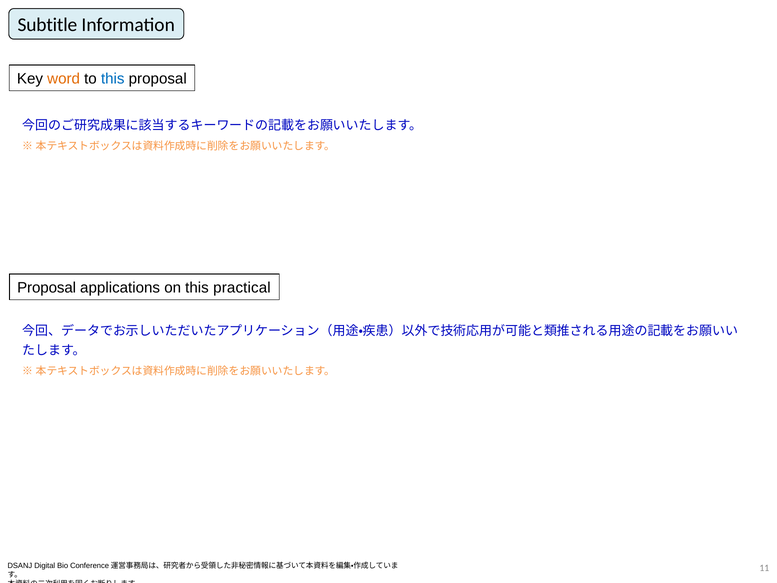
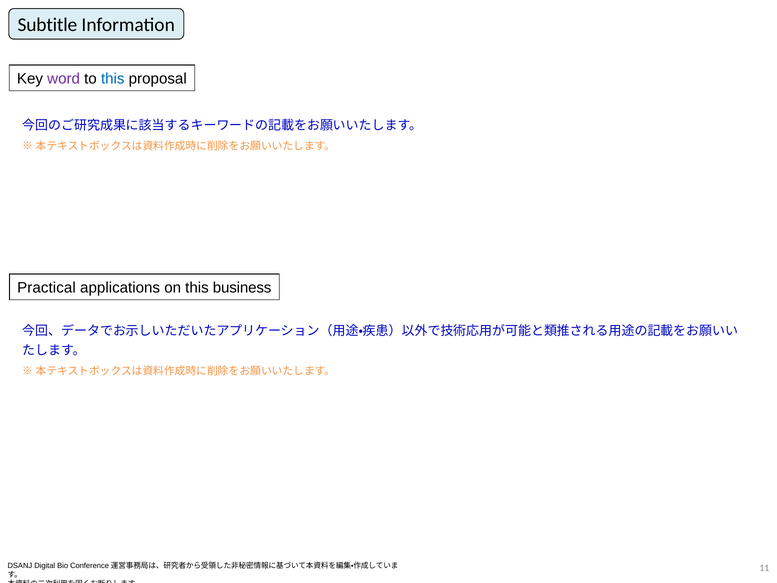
word colour: orange -> purple
Proposal at (47, 288): Proposal -> Practical
practical: practical -> business
